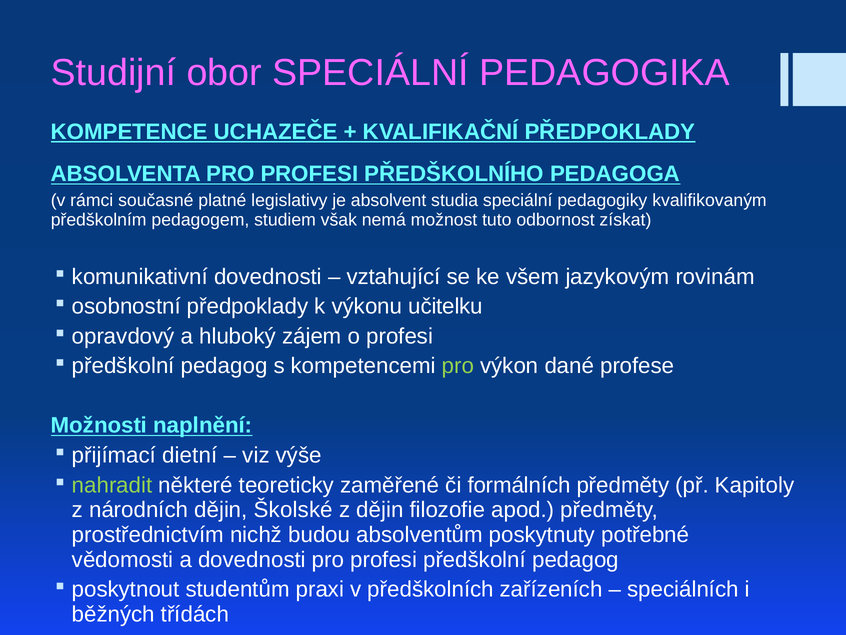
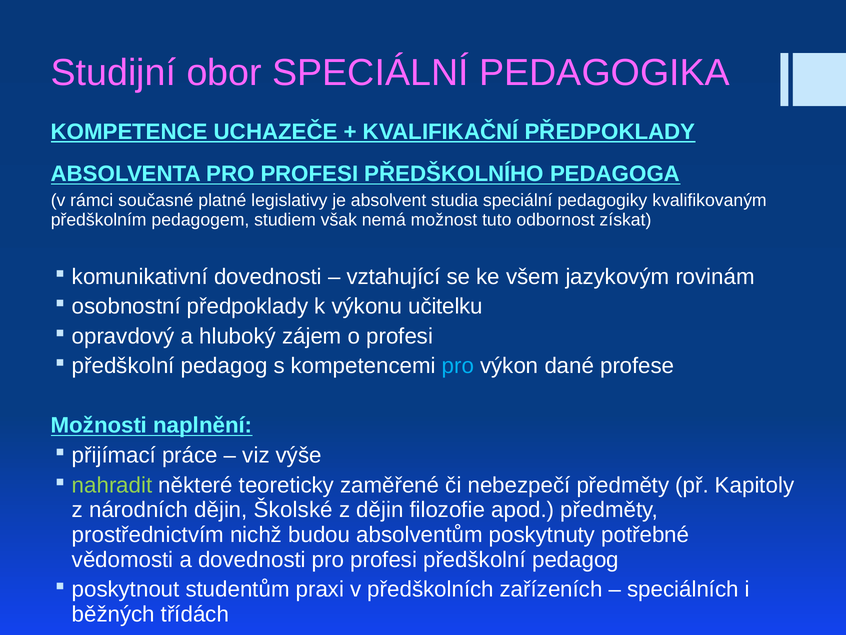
pro at (458, 366) colour: light green -> light blue
dietní: dietní -> práce
formálních: formálních -> nebezpečí
